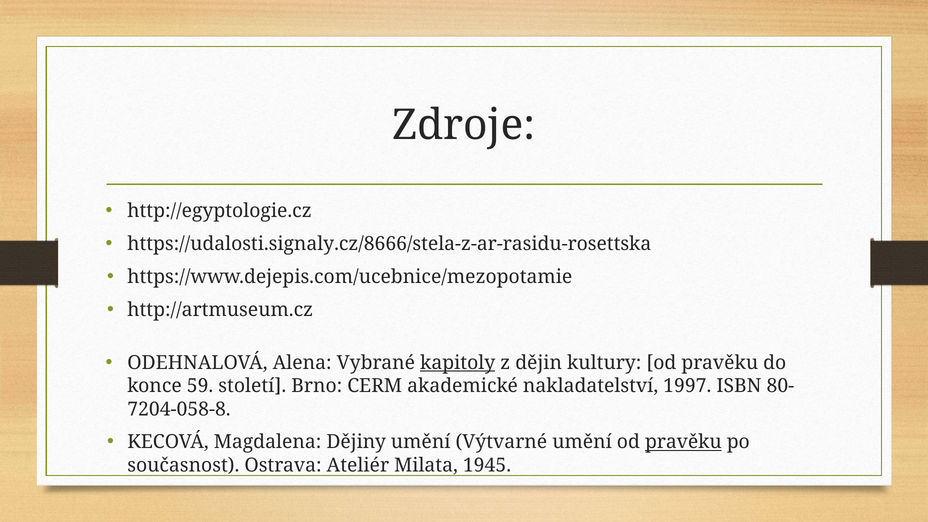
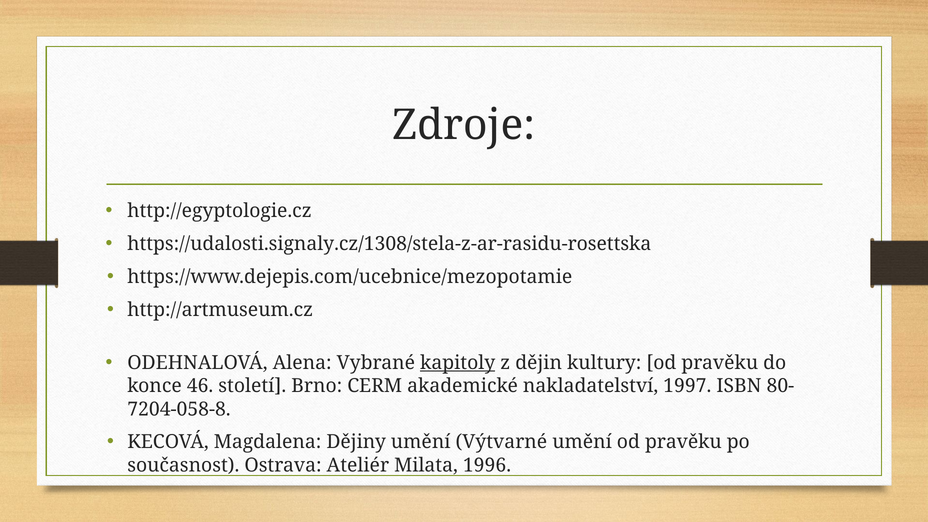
https://udalosti.signaly.cz/8666/stela-z-ar-rasidu-rosettska: https://udalosti.signaly.cz/8666/stela-z-ar-rasidu-rosettska -> https://udalosti.signaly.cz/1308/stela-z-ar-rasidu-rosettska
59: 59 -> 46
pravěku at (683, 442) underline: present -> none
1945: 1945 -> 1996
